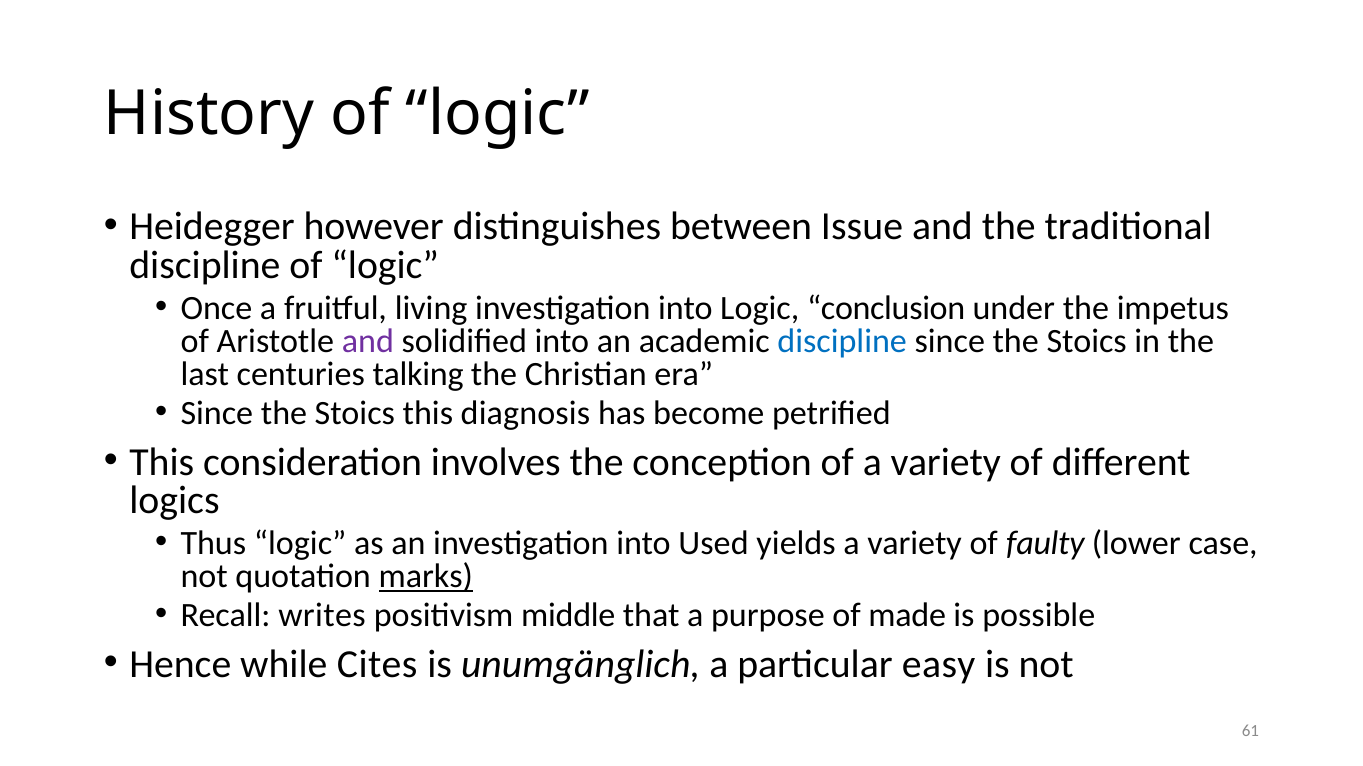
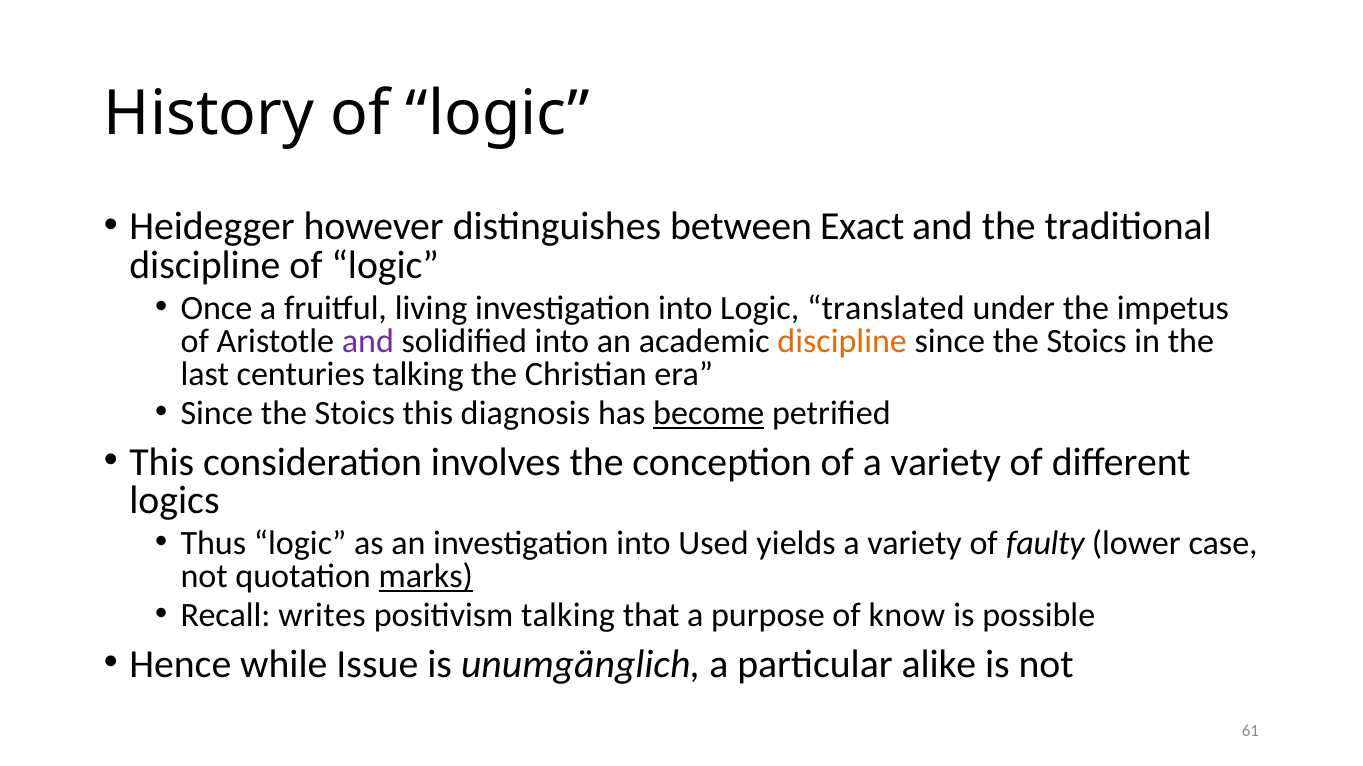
Issue: Issue -> Exact
conclusion: conclusion -> translated
discipline at (842, 341) colour: blue -> orange
become underline: none -> present
positivism middle: middle -> talking
made: made -> know
Cites: Cites -> Issue
easy: easy -> alike
